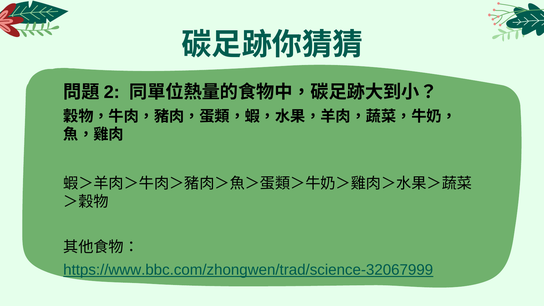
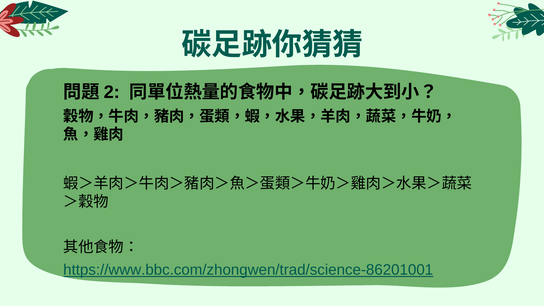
https://www.bbc.com/zhongwen/trad/science-32067999: https://www.bbc.com/zhongwen/trad/science-32067999 -> https://www.bbc.com/zhongwen/trad/science-86201001
